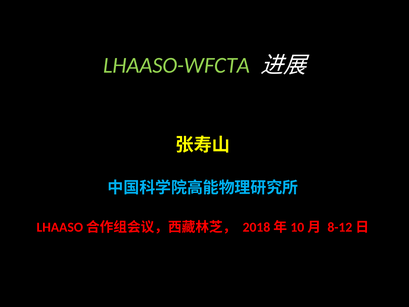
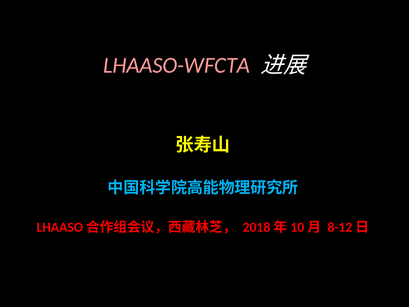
LHAASO-WFCTA colour: light green -> pink
